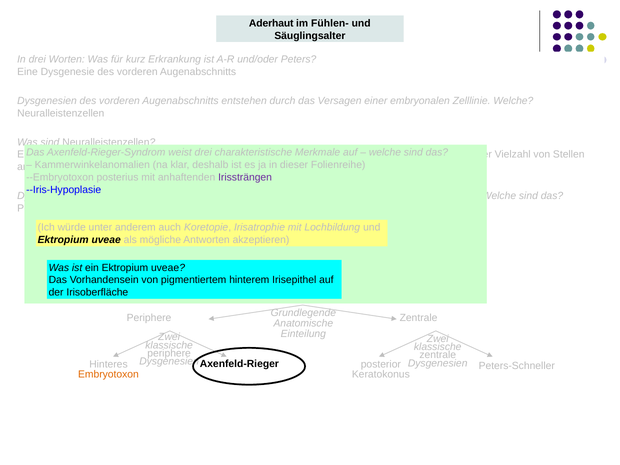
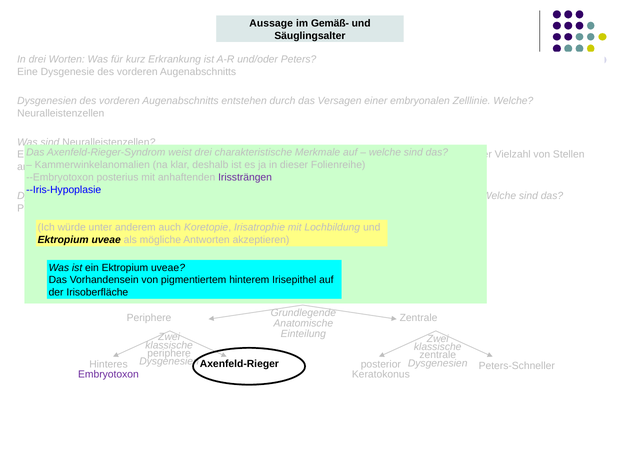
Aderhaut: Aderhaut -> Aussage
Fühlen-: Fühlen- -> Gemäß-
Embryotoxon colour: orange -> purple
